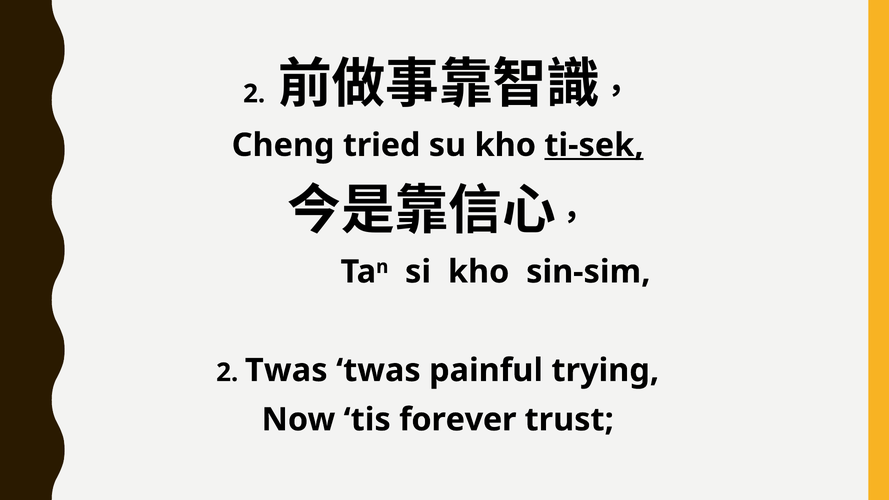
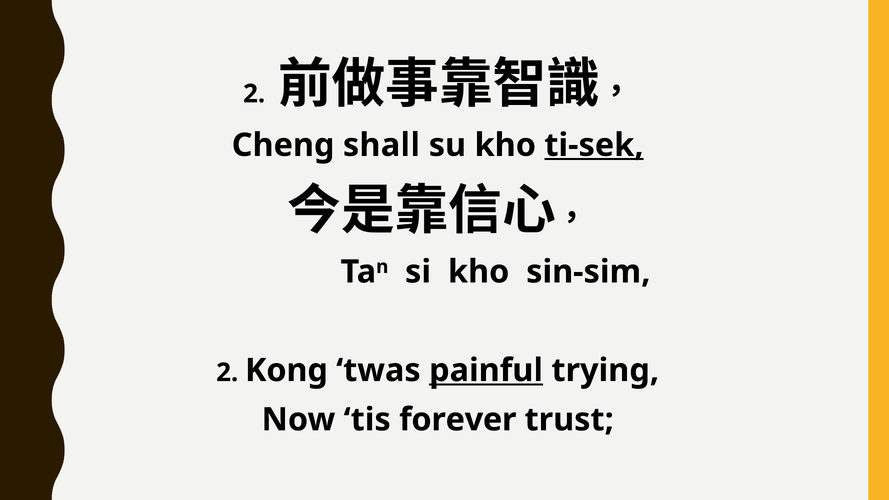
tried: tried -> shall
2 Twas: Twas -> Kong
painful underline: none -> present
